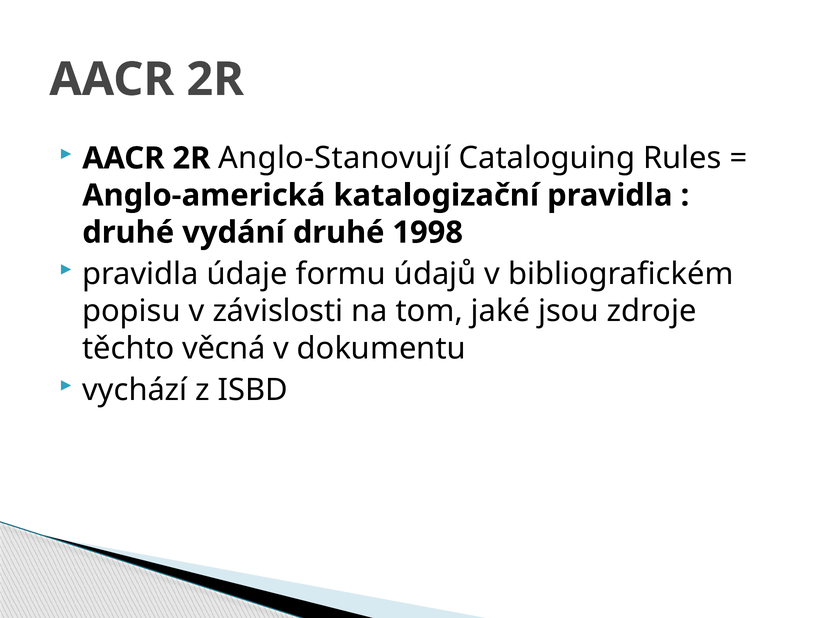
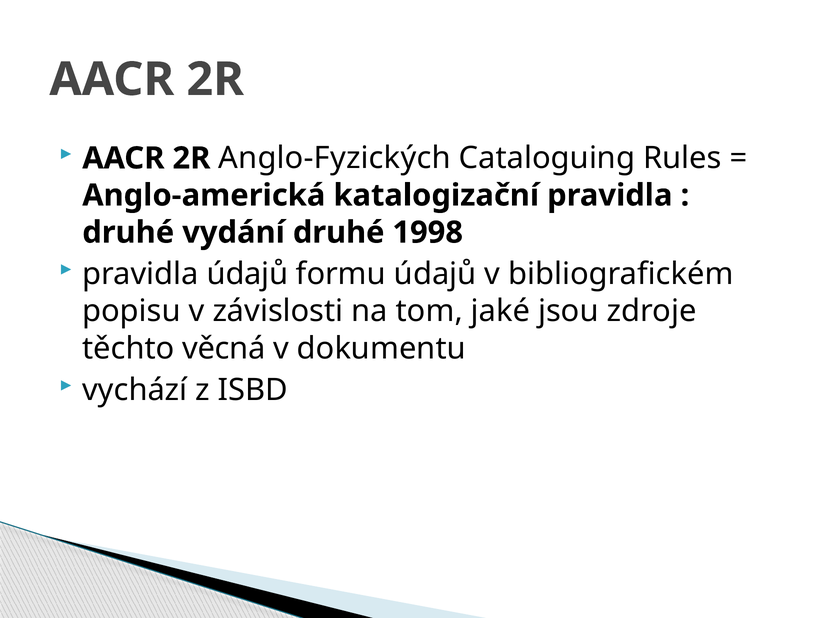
Anglo-Stanovují: Anglo-Stanovují -> Anglo-Fyzických
pravidla údaje: údaje -> údajů
